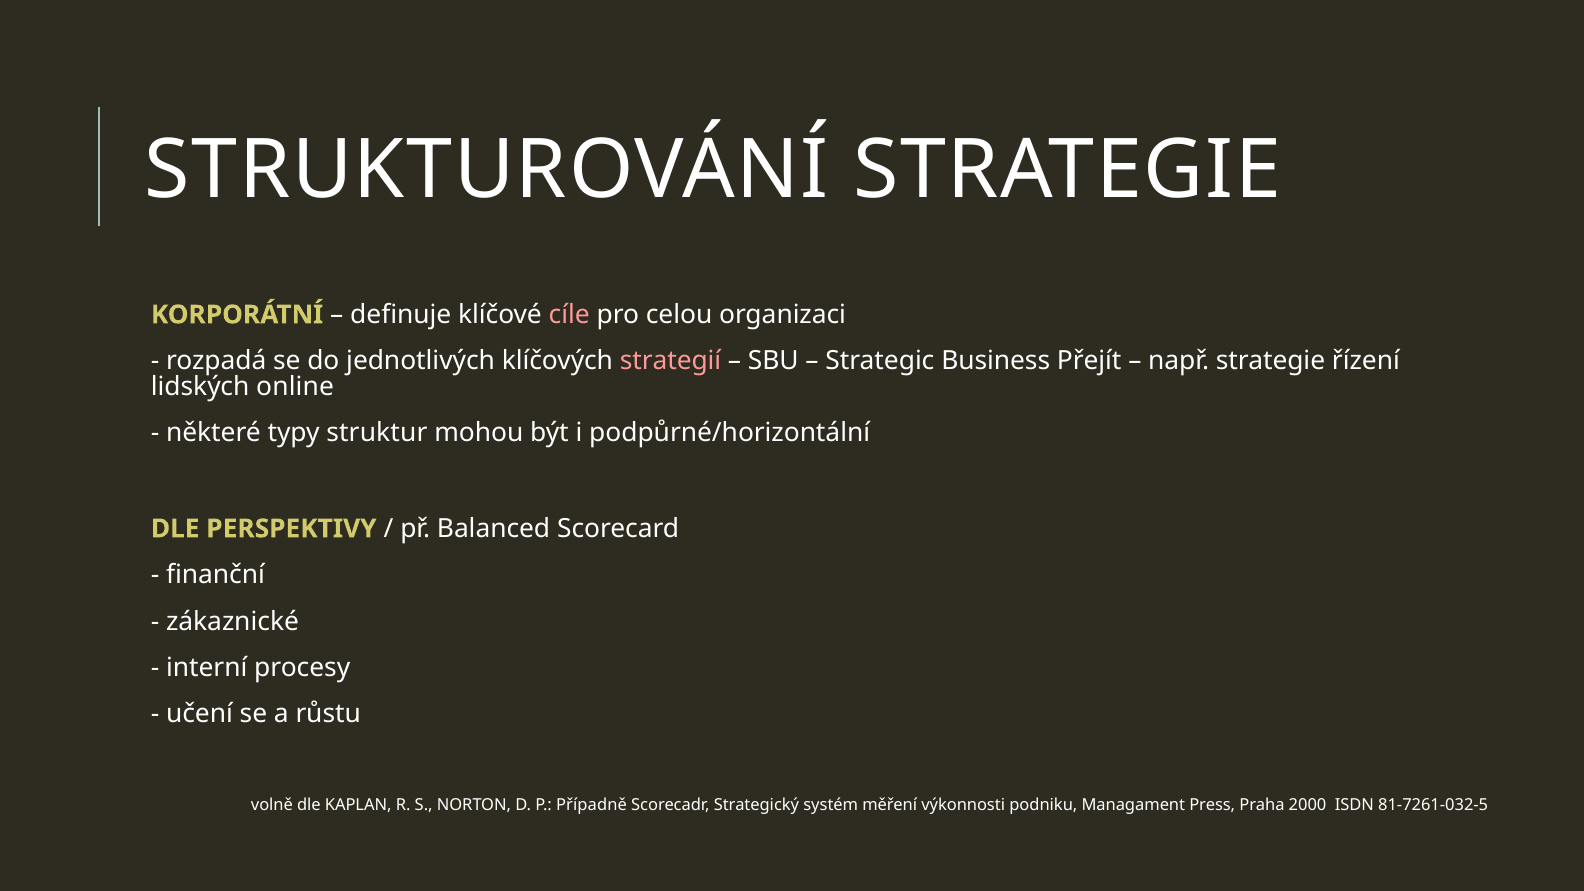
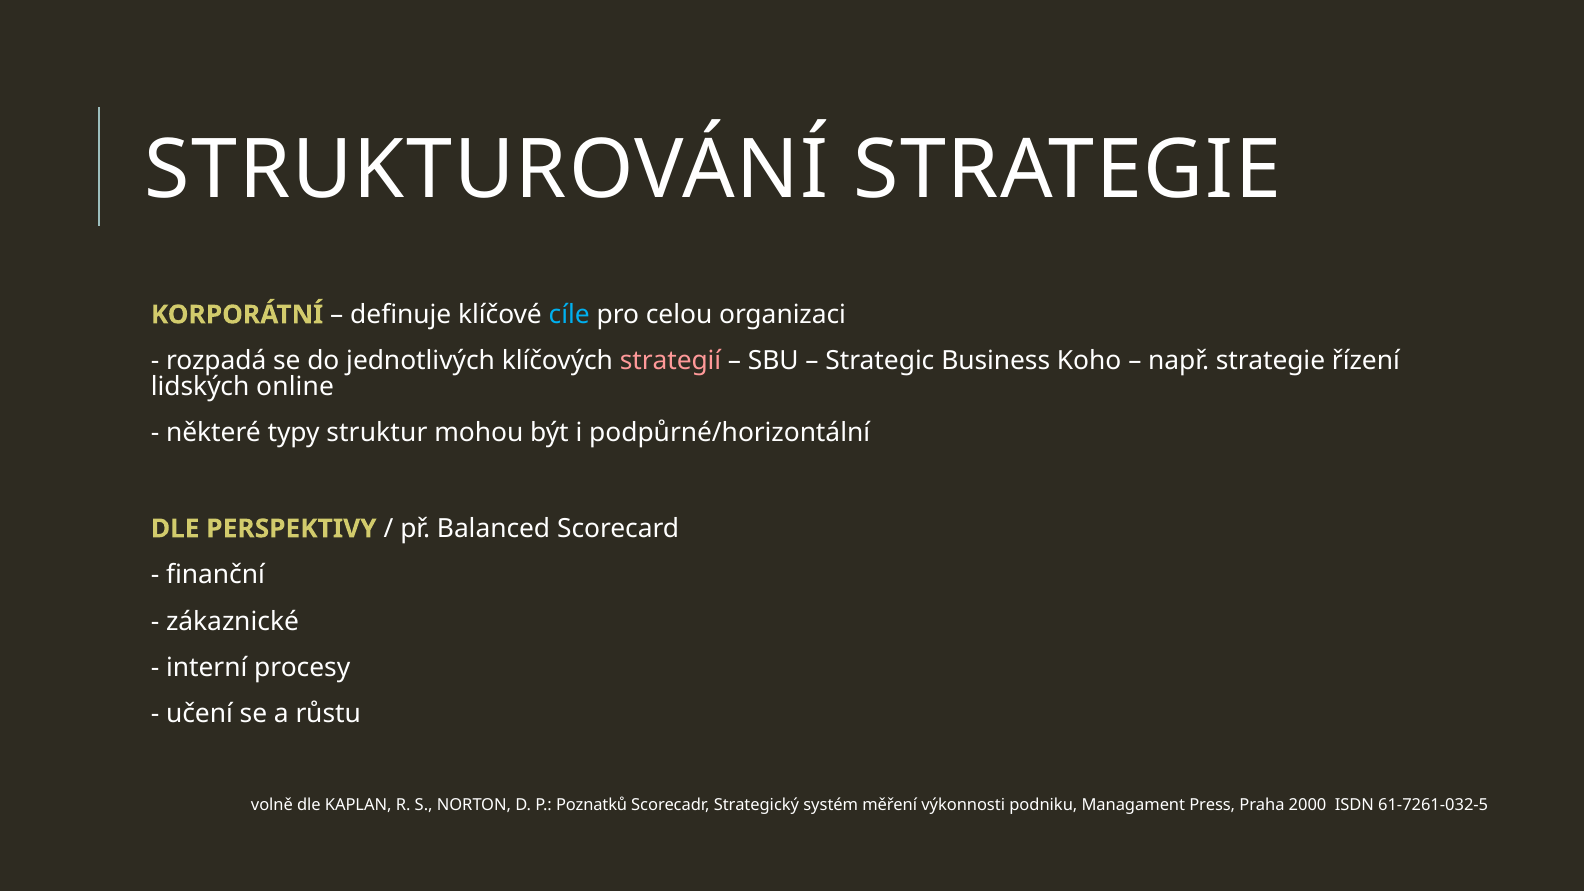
cíle colour: pink -> light blue
Přejít: Přejít -> Koho
Případně: Případně -> Poznatků
81-7261-032-5: 81-7261-032-5 -> 61-7261-032-5
